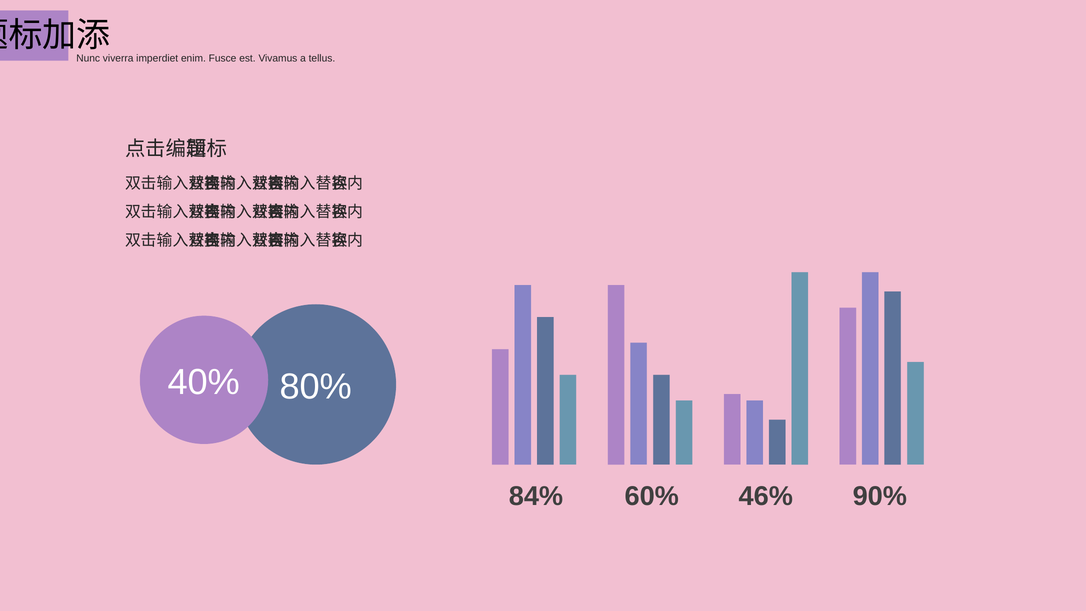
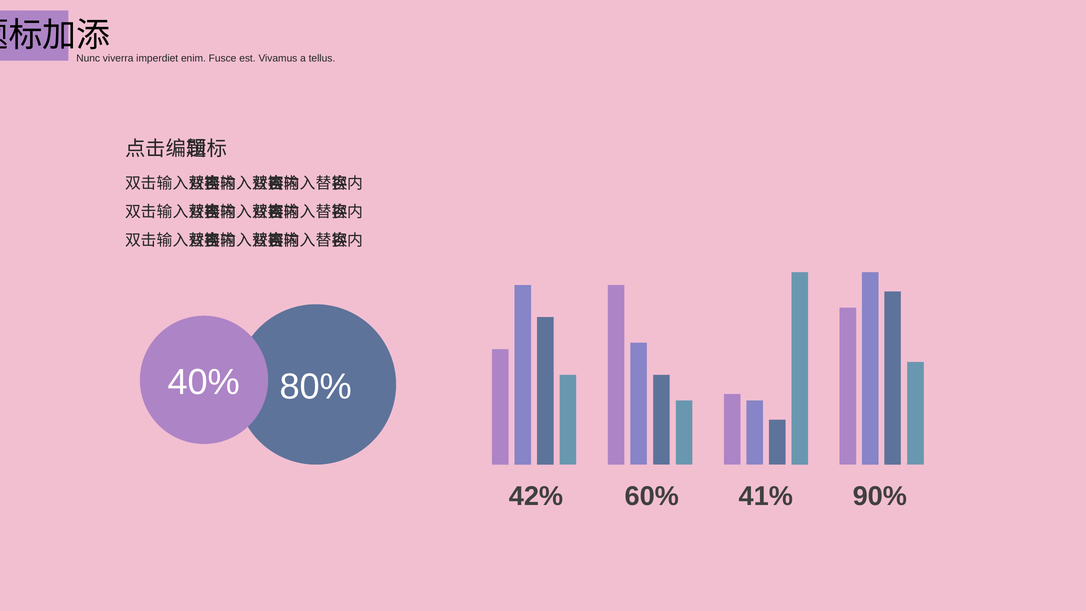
84%: 84% -> 42%
46%: 46% -> 41%
